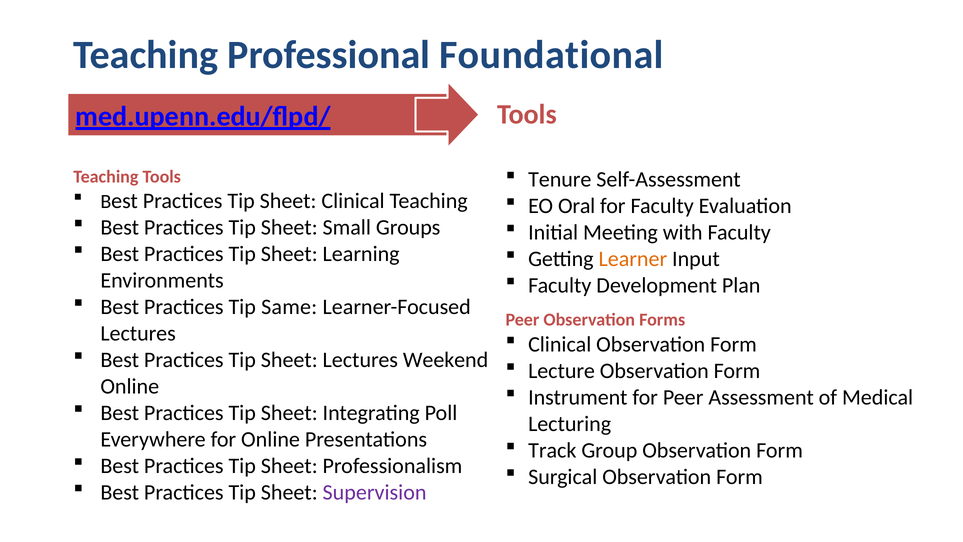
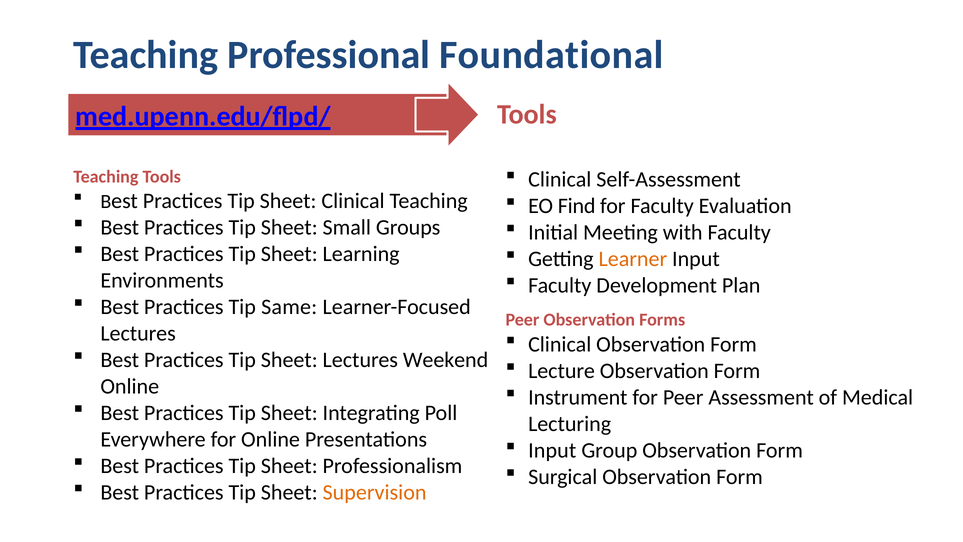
Tenure at (560, 179): Tenure -> Clinical
Oral: Oral -> Find
Track at (552, 450): Track -> Input
Supervision colour: purple -> orange
